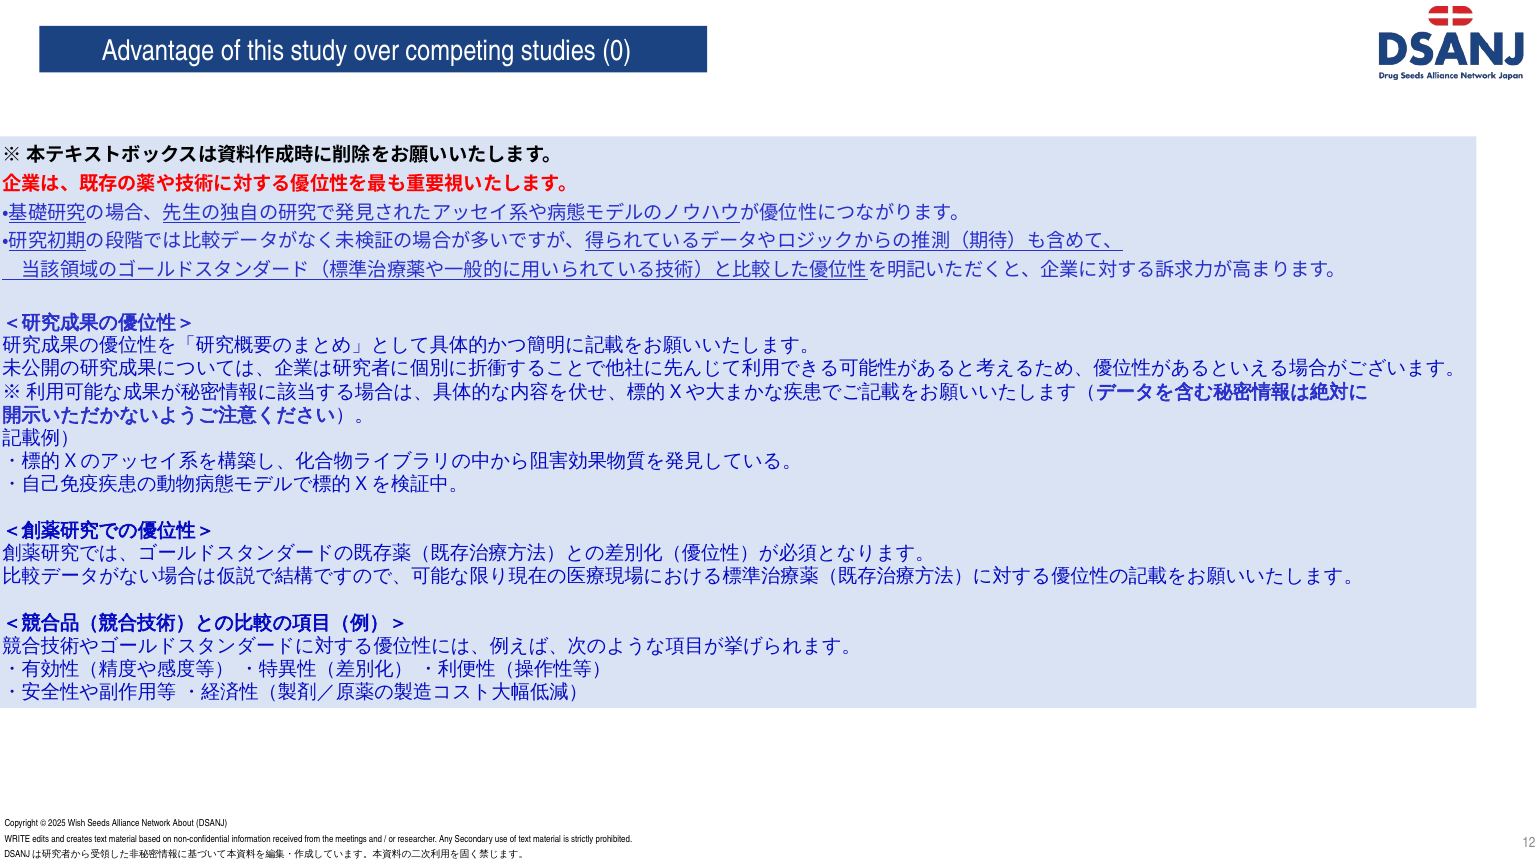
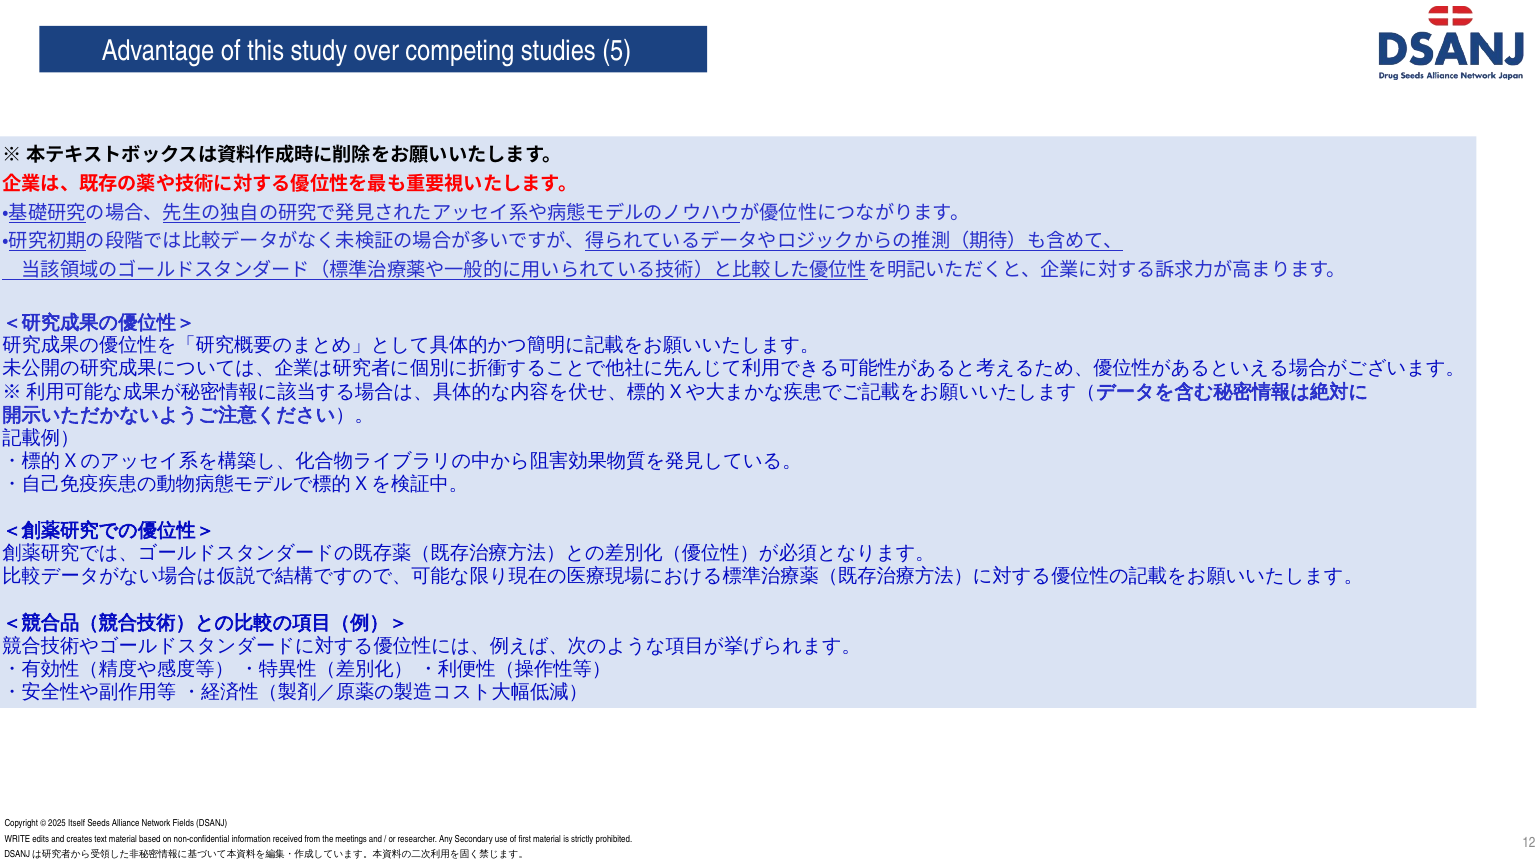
0: 0 -> 5
Wish: Wish -> Itself
About: About -> Fields
of text: text -> first
